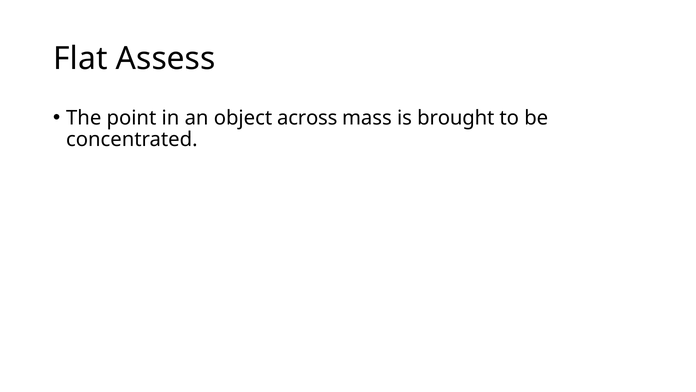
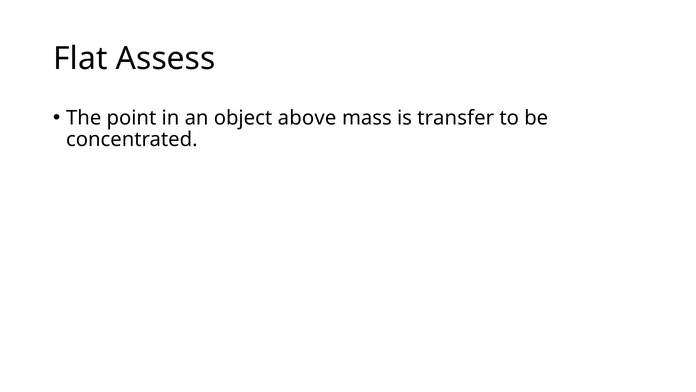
across: across -> above
brought: brought -> transfer
